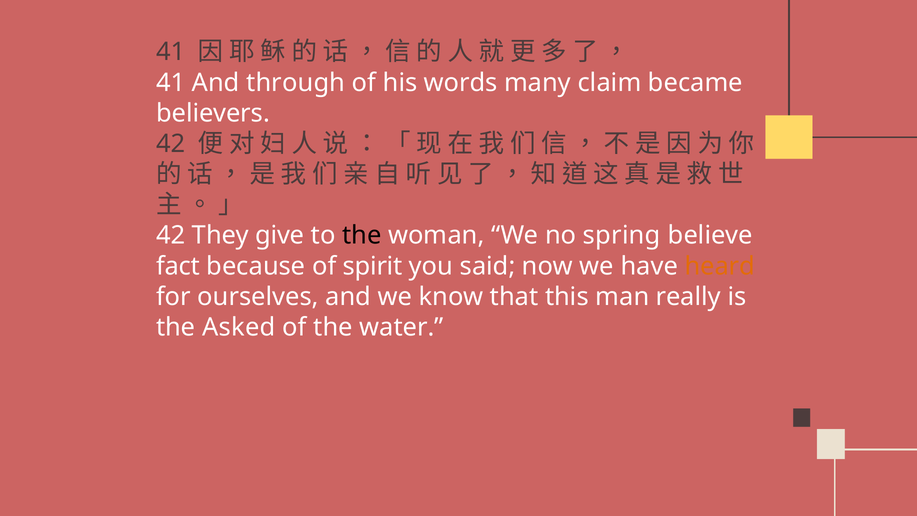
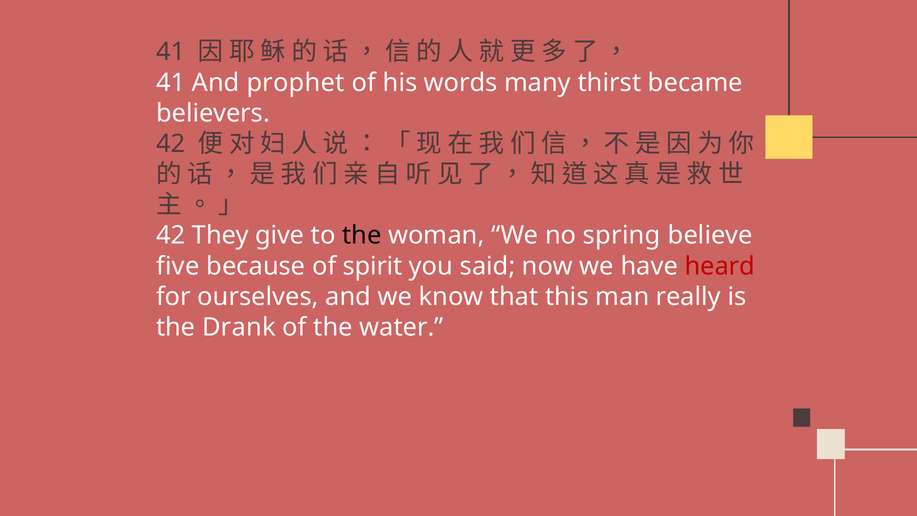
through: through -> prophet
claim: claim -> thirst
fact: fact -> five
heard colour: orange -> red
Asked: Asked -> Drank
